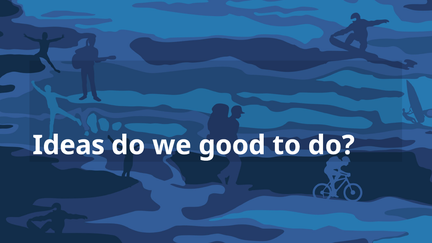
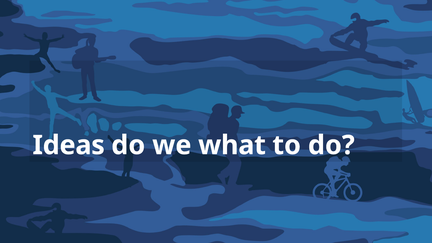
good: good -> what
